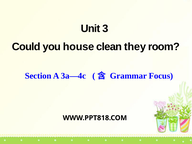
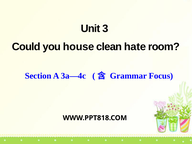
they: they -> hate
